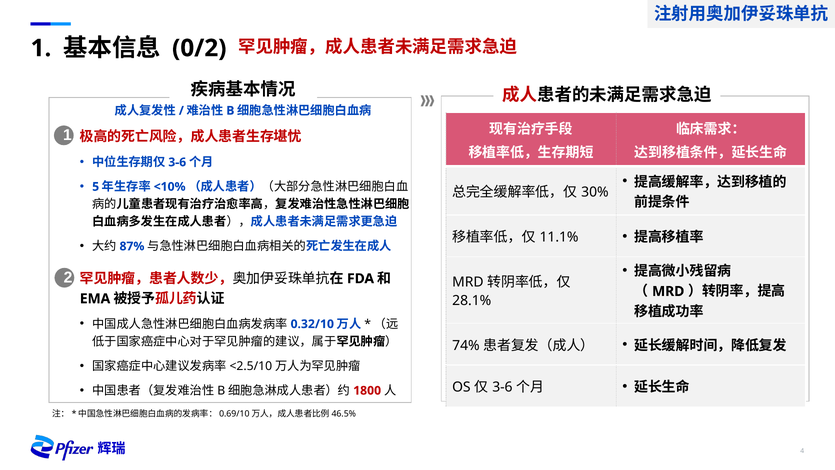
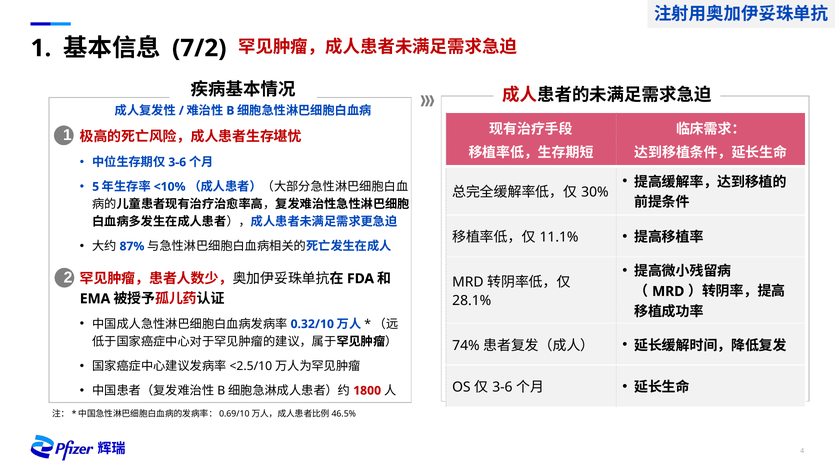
0/2: 0/2 -> 7/2
